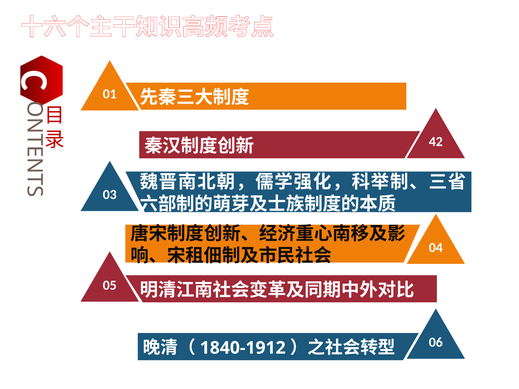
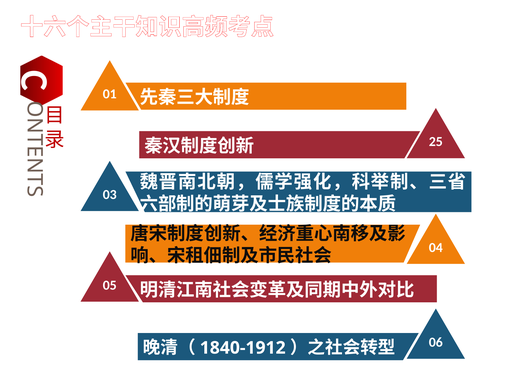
42: 42 -> 25
